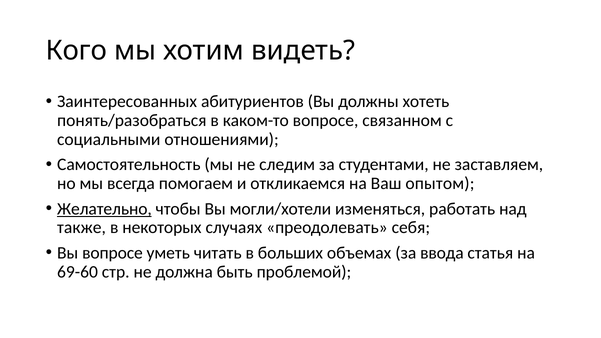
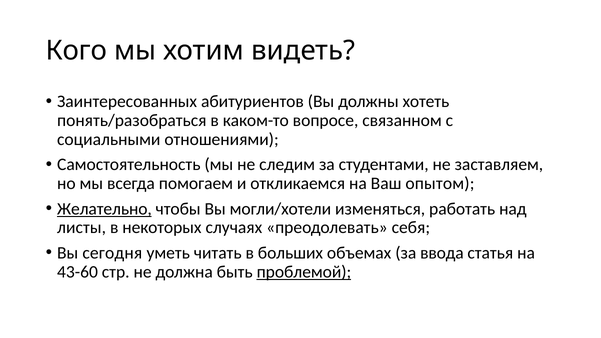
также: также -> листы
Вы вопросе: вопросе -> сегодня
69-60: 69-60 -> 43-60
проблемой underline: none -> present
